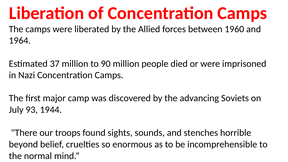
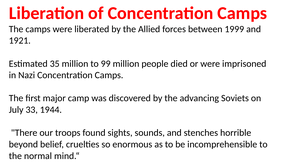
1960: 1960 -> 1999
1964: 1964 -> 1921
37: 37 -> 35
90: 90 -> 99
93: 93 -> 33
